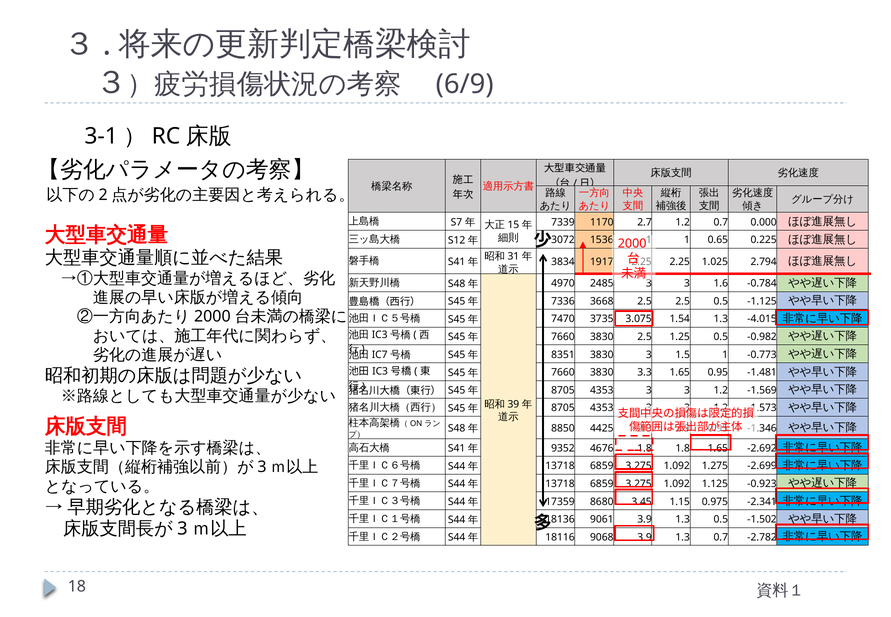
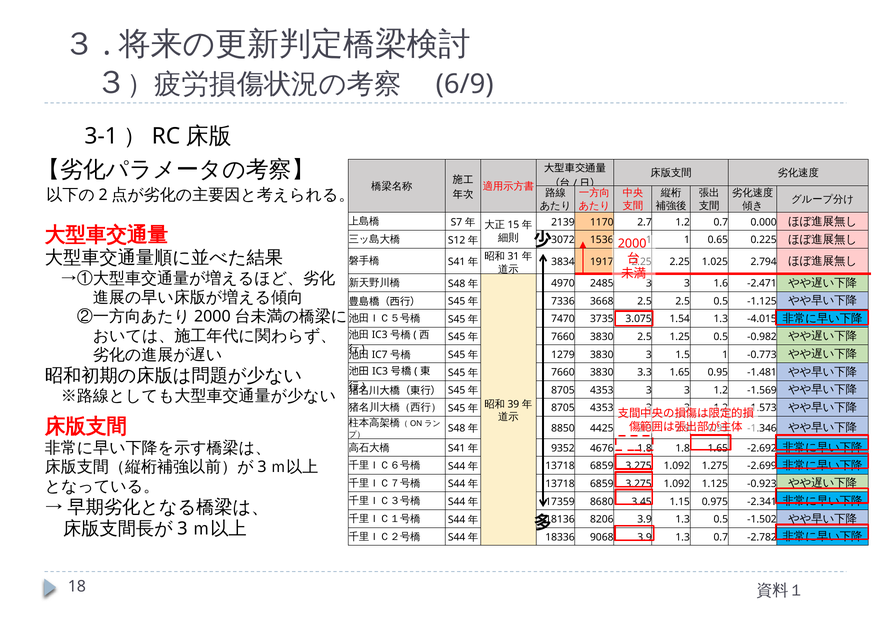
7339: 7339 -> 2139
-0.784: -0.784 -> -2.471
8351: 8351 -> 1279
9061: 9061 -> 8206
18116: 18116 -> 18336
